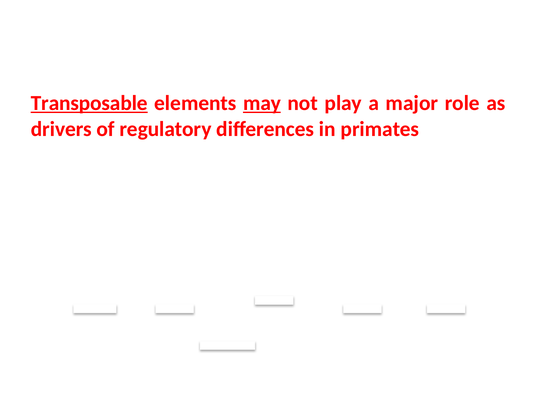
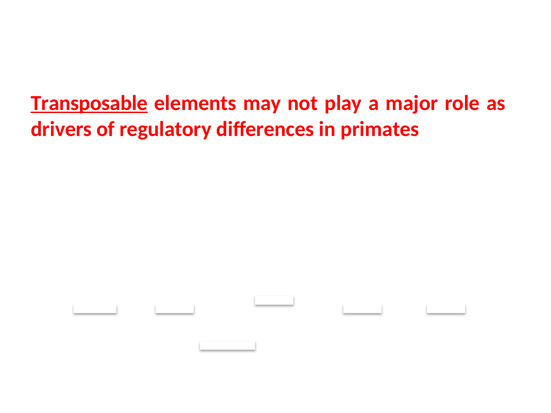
may underline: present -> none
